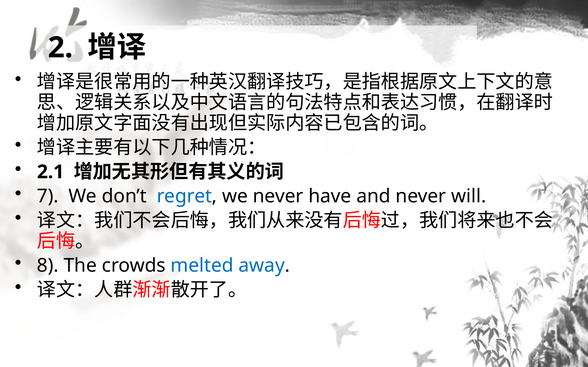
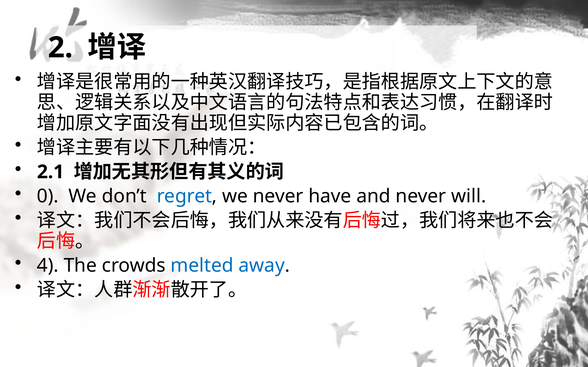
7: 7 -> 0
8: 8 -> 4
